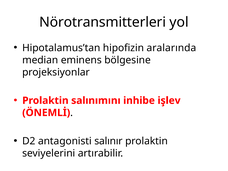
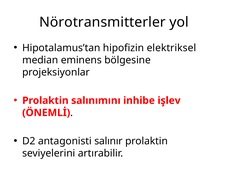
Nörotransmitterleri: Nörotransmitterleri -> Nörotransmitterler
aralarında: aralarında -> elektriksel
